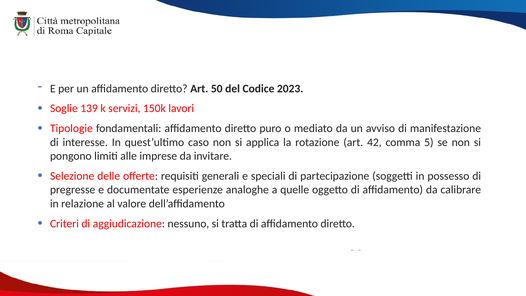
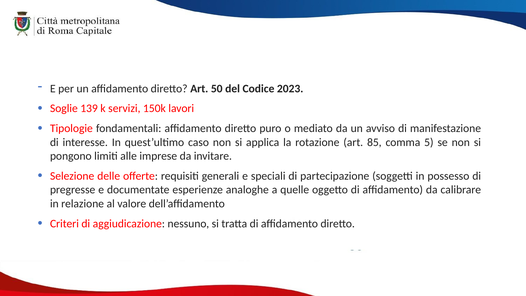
42: 42 -> 85
